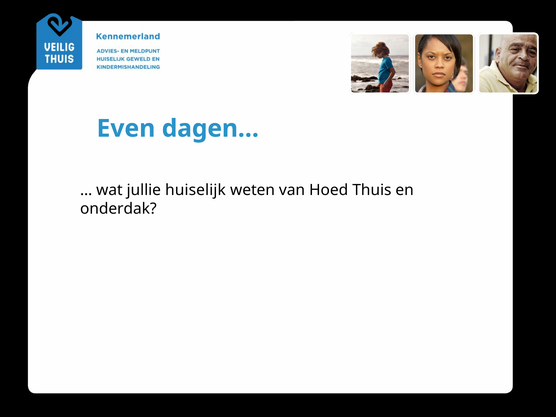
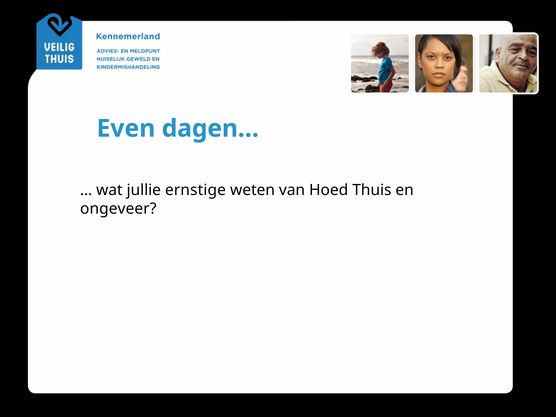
huiselijk: huiselijk -> ernstige
onderdak: onderdak -> ongeveer
